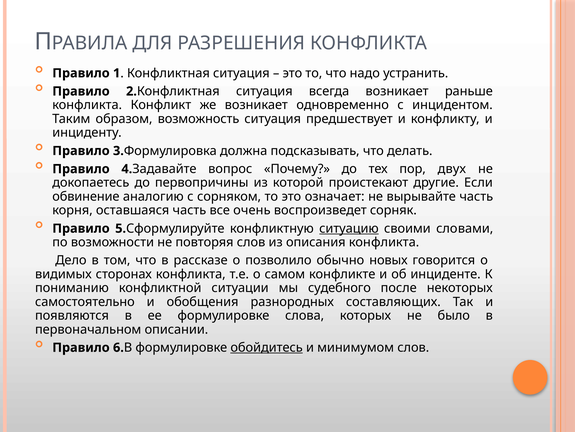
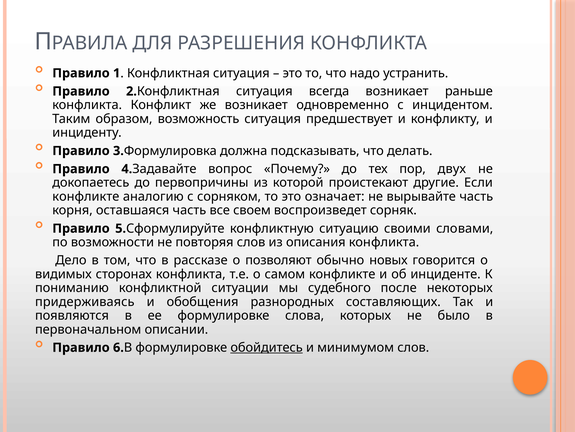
обвинение at (86, 196): обвинение -> конфликте
очень: очень -> своем
ситуацию underline: present -> none
позволило: позволило -> позволяют
самостоятельно: самостоятельно -> придерживаясь
